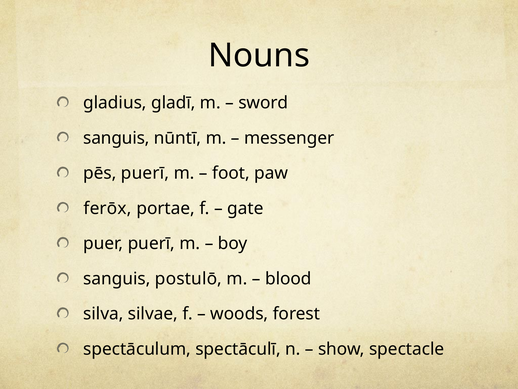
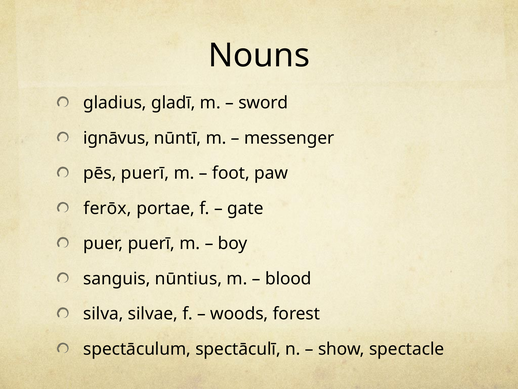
sanguis at (116, 138): sanguis -> ignāvus
postulō: postulō -> nūntius
